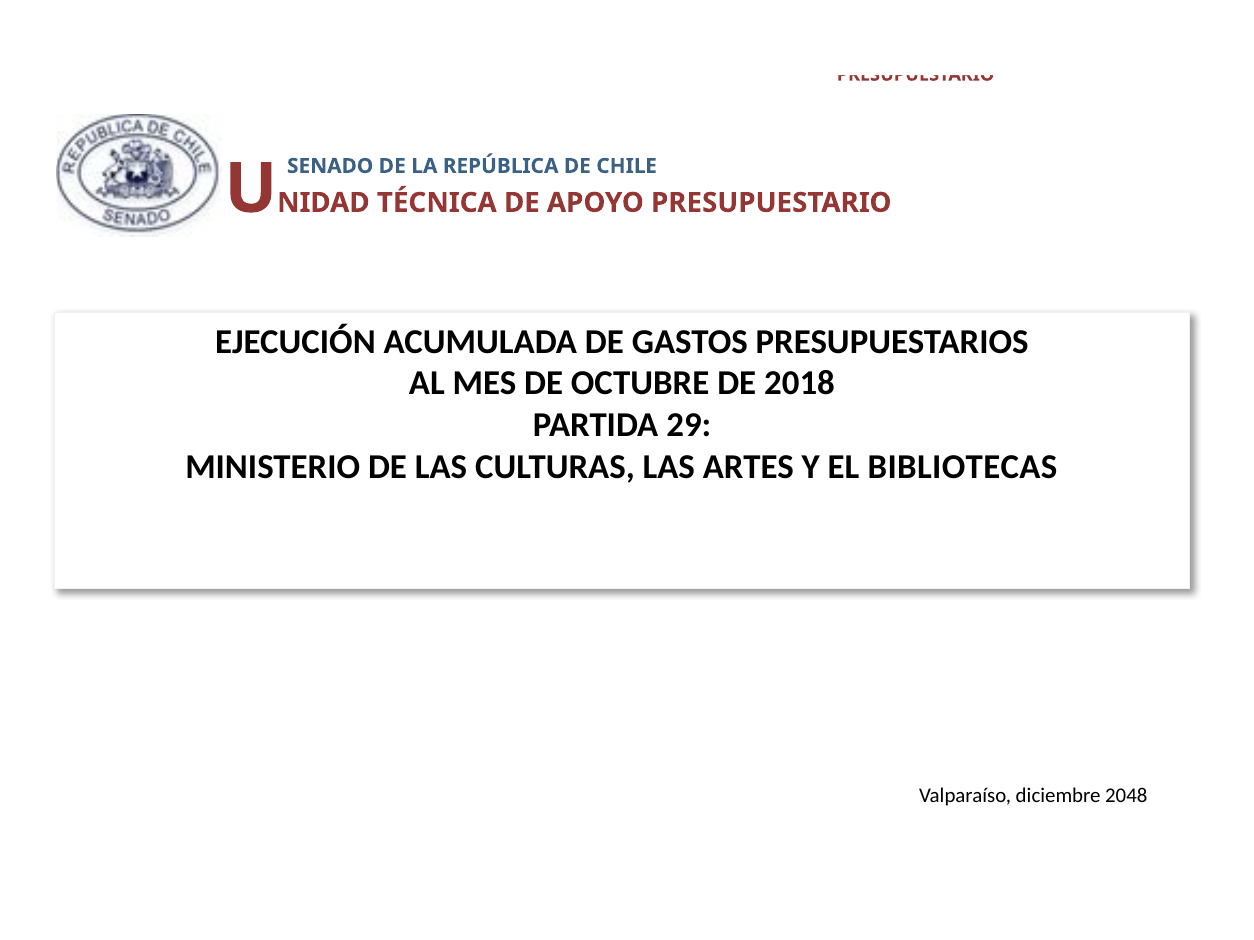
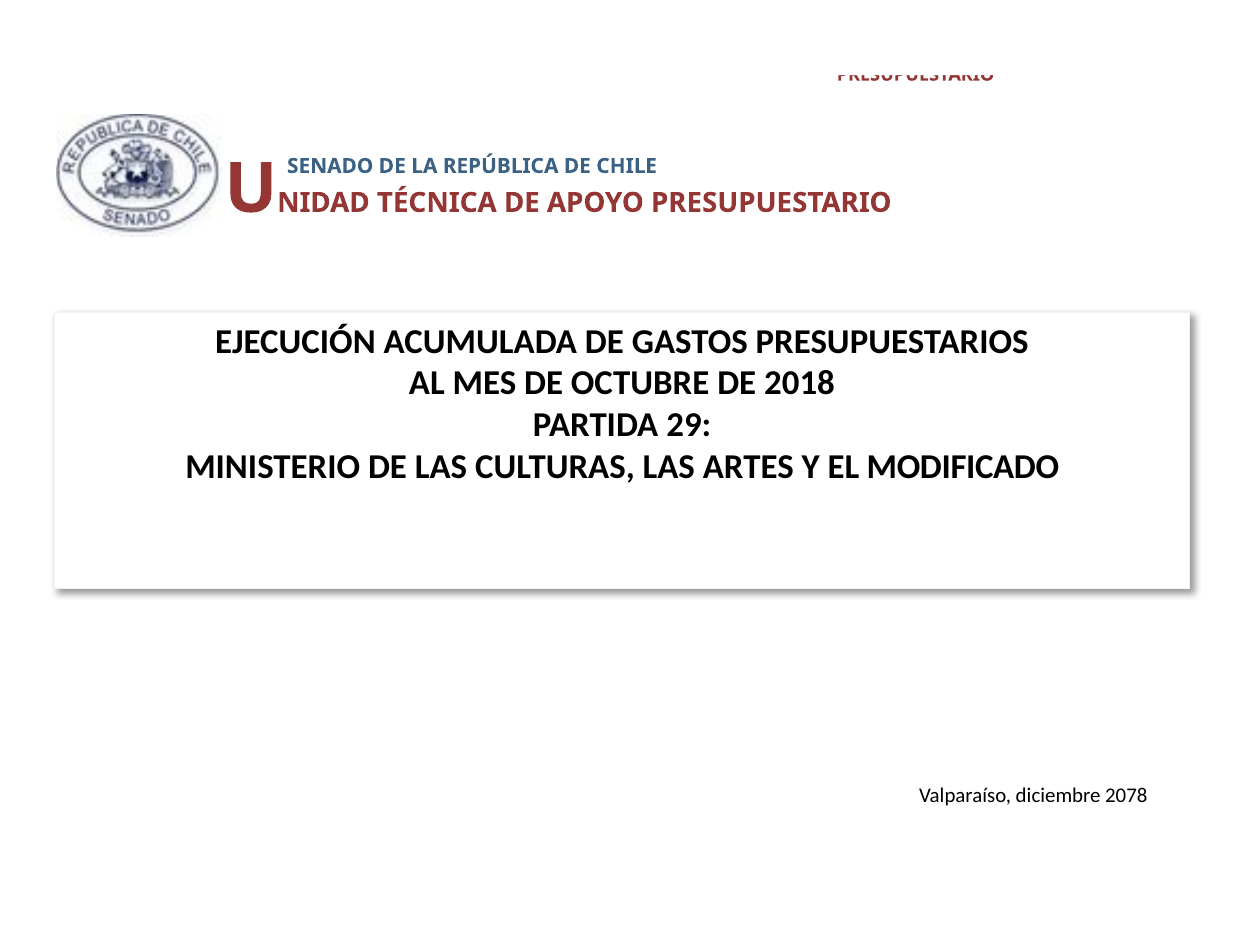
BIBLIOTECAS: BIBLIOTECAS -> MODIFICADO
2048: 2048 -> 2078
